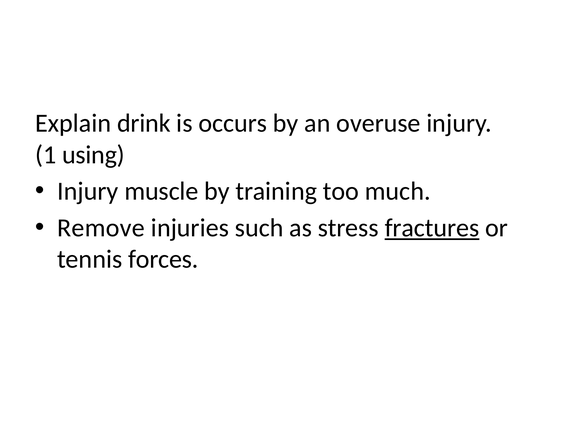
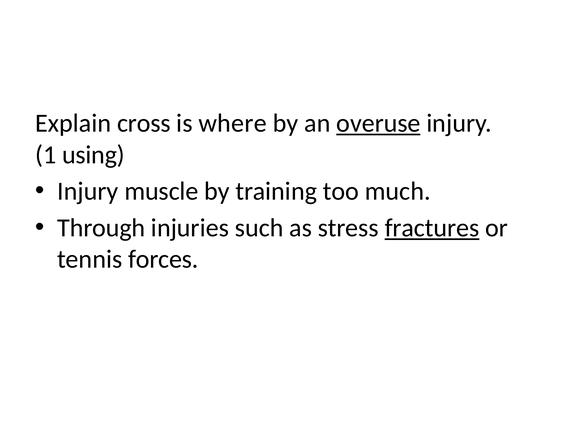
drink: drink -> cross
occurs: occurs -> where
overuse underline: none -> present
Remove: Remove -> Through
